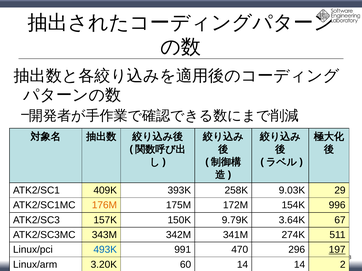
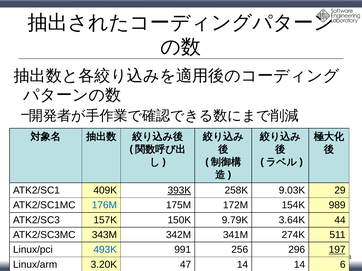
393K underline: none -> present
176M colour: orange -> blue
996: 996 -> 989
67: 67 -> 44
470: 470 -> 256
60: 60 -> 47
2: 2 -> 6
